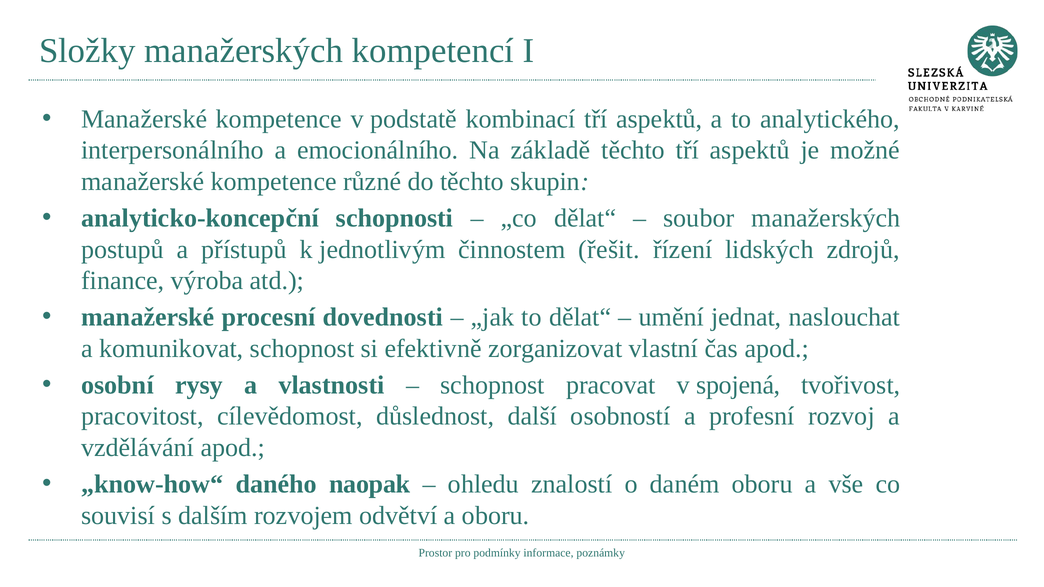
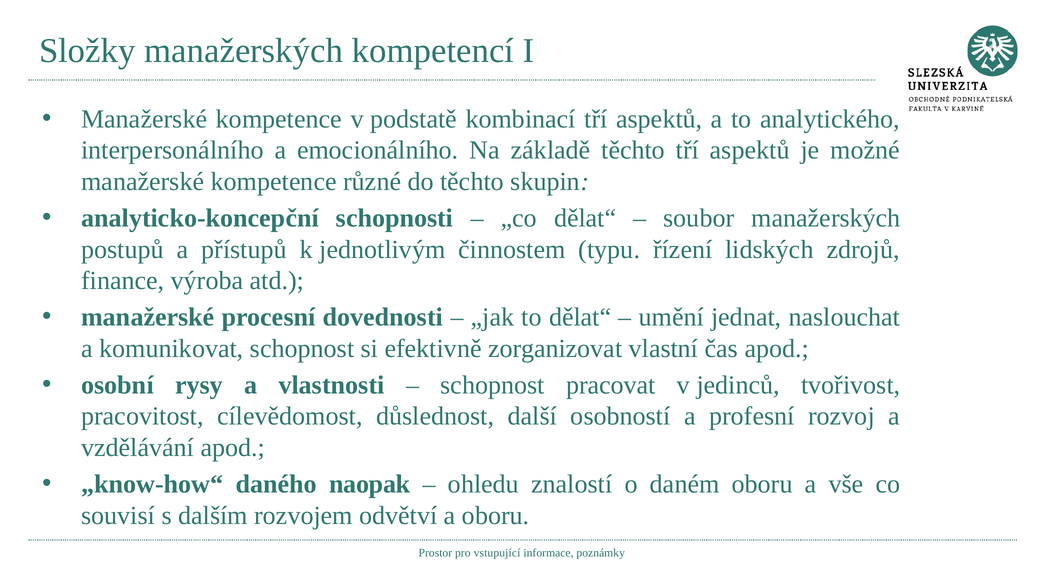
řešit: řešit -> typu
spojená: spojená -> jedinců
podmínky: podmínky -> vstupující
